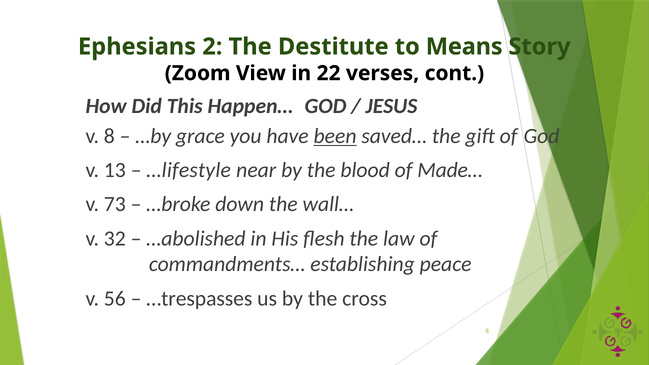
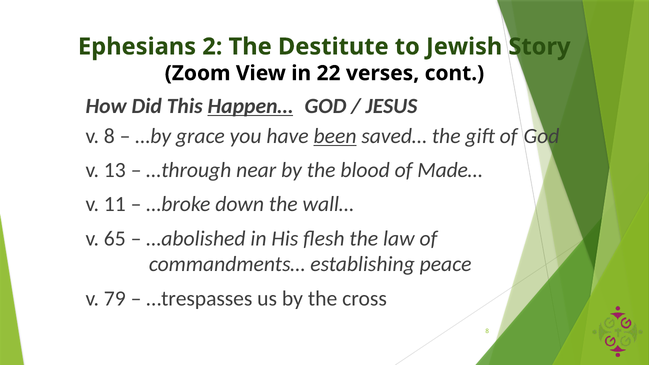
Means: Means -> Jewish
Happen… underline: none -> present
…lifestyle: …lifestyle -> …through
73: 73 -> 11
32: 32 -> 65
56: 56 -> 79
